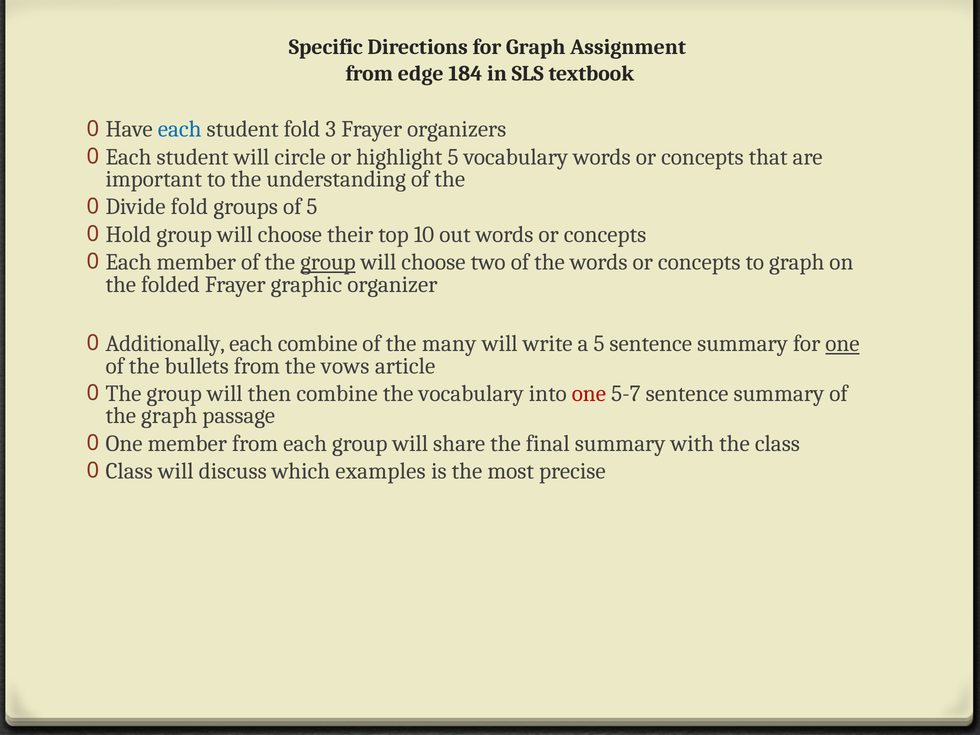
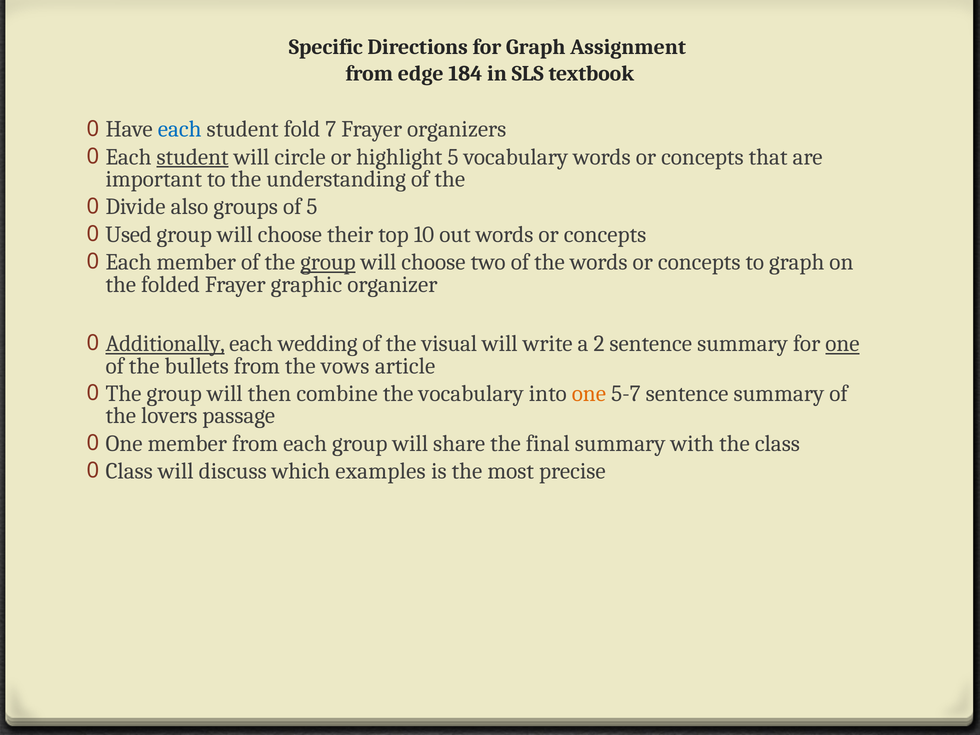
3: 3 -> 7
student at (193, 157) underline: none -> present
Divide fold: fold -> also
Hold: Hold -> Used
Additionally underline: none -> present
each combine: combine -> wedding
many: many -> visual
a 5: 5 -> 2
one at (589, 394) colour: red -> orange
the graph: graph -> lovers
